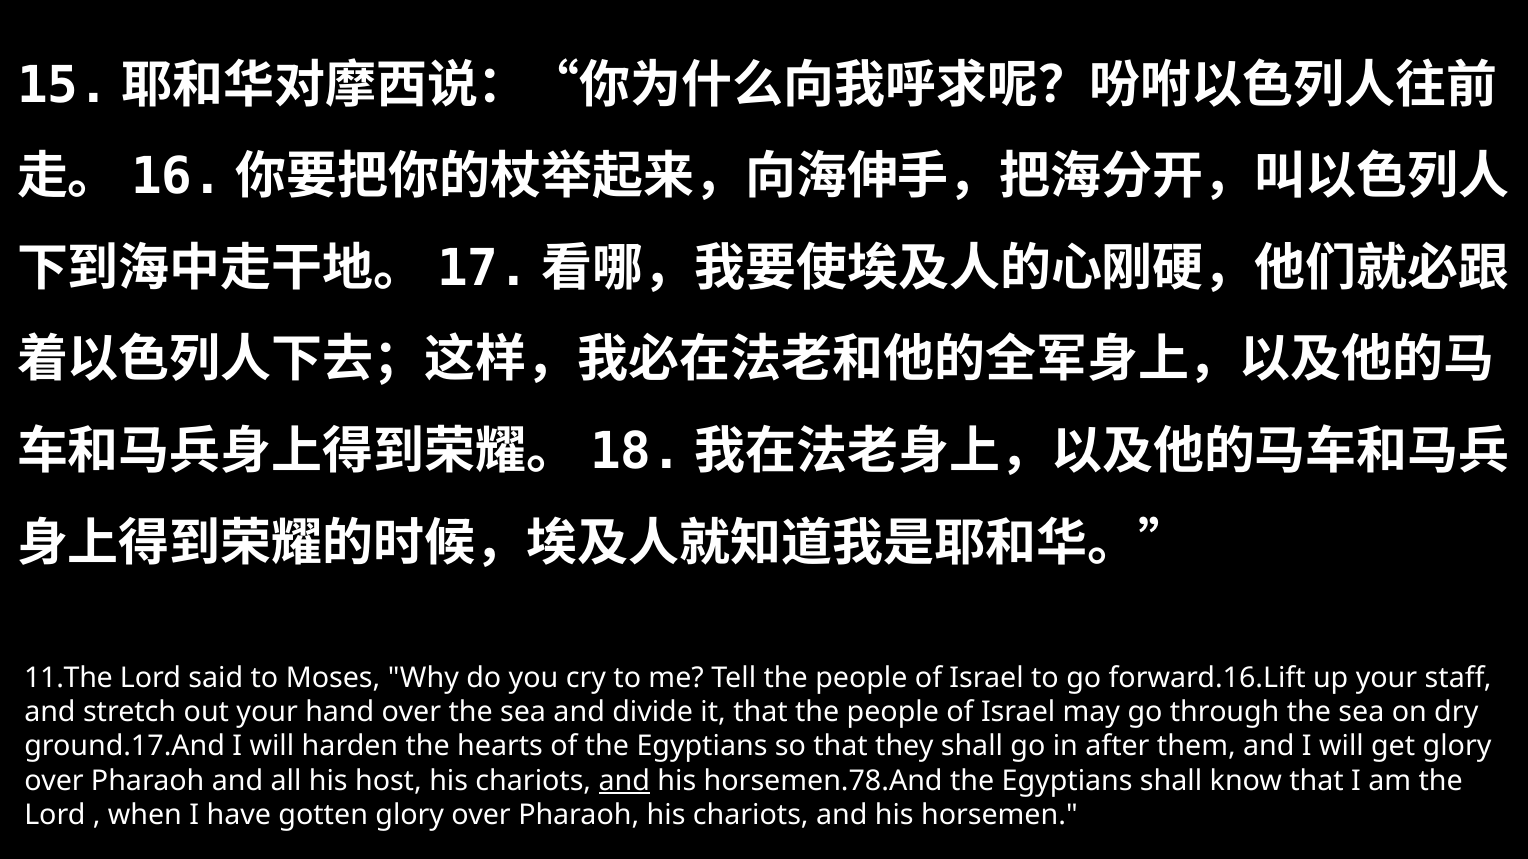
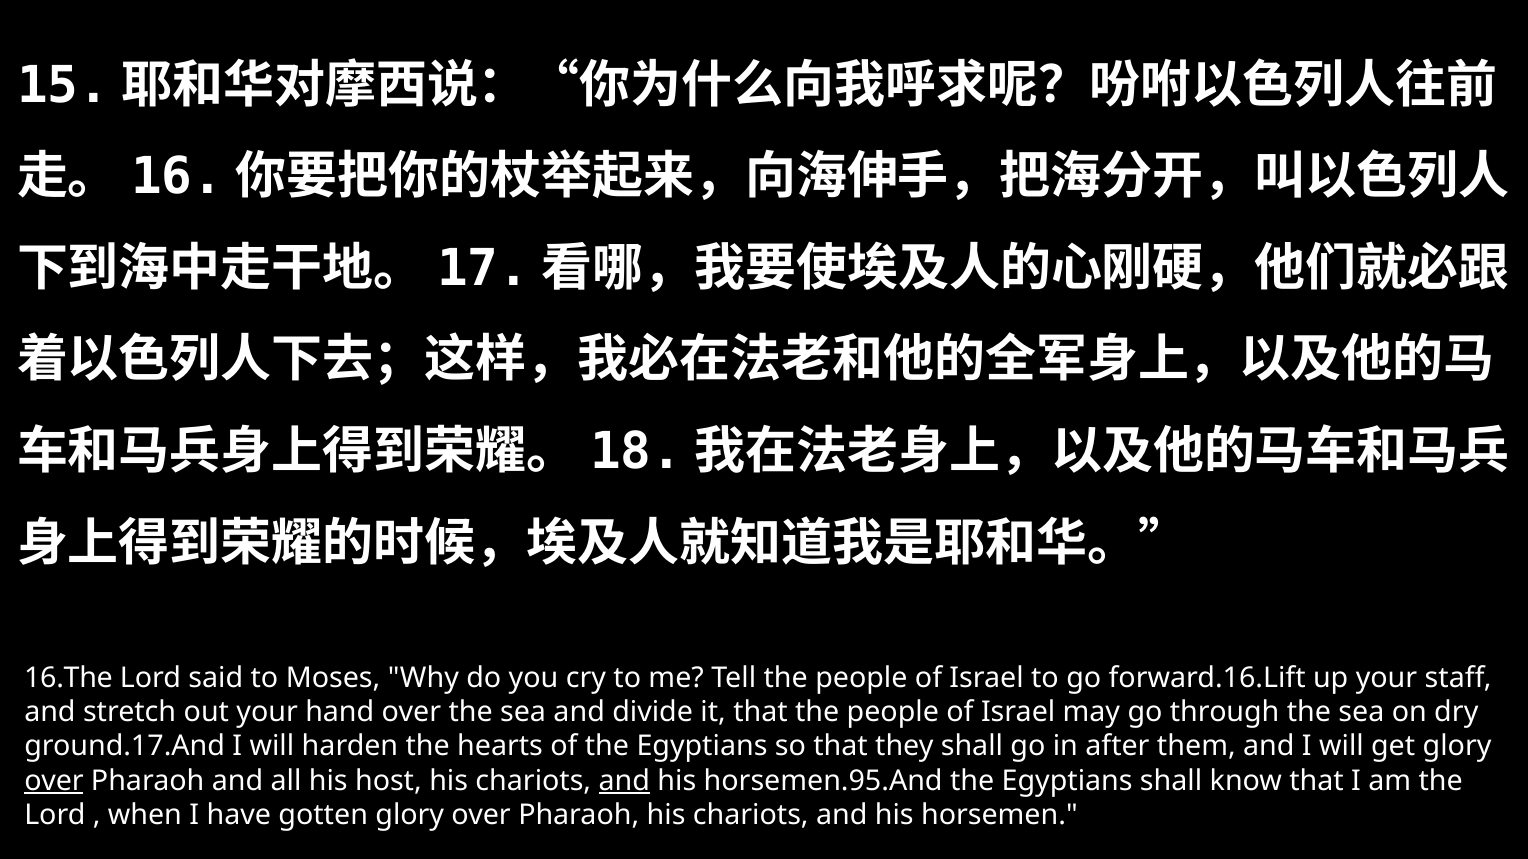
11.The: 11.The -> 16.The
over at (54, 781) underline: none -> present
horsemen.78.And: horsemen.78.And -> horsemen.95.And
